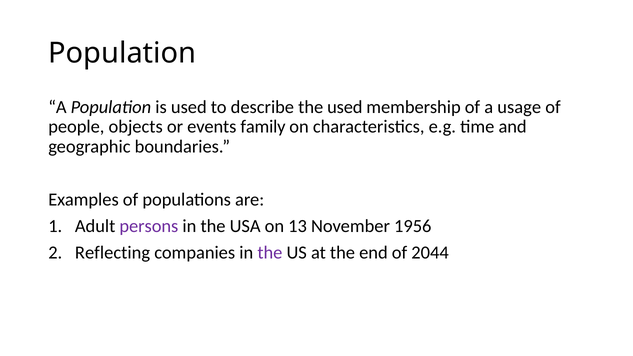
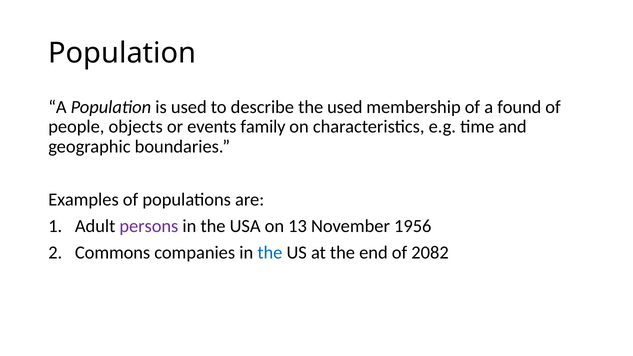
usage: usage -> found
Reflecting: Reflecting -> Commons
the at (270, 253) colour: purple -> blue
2044: 2044 -> 2082
